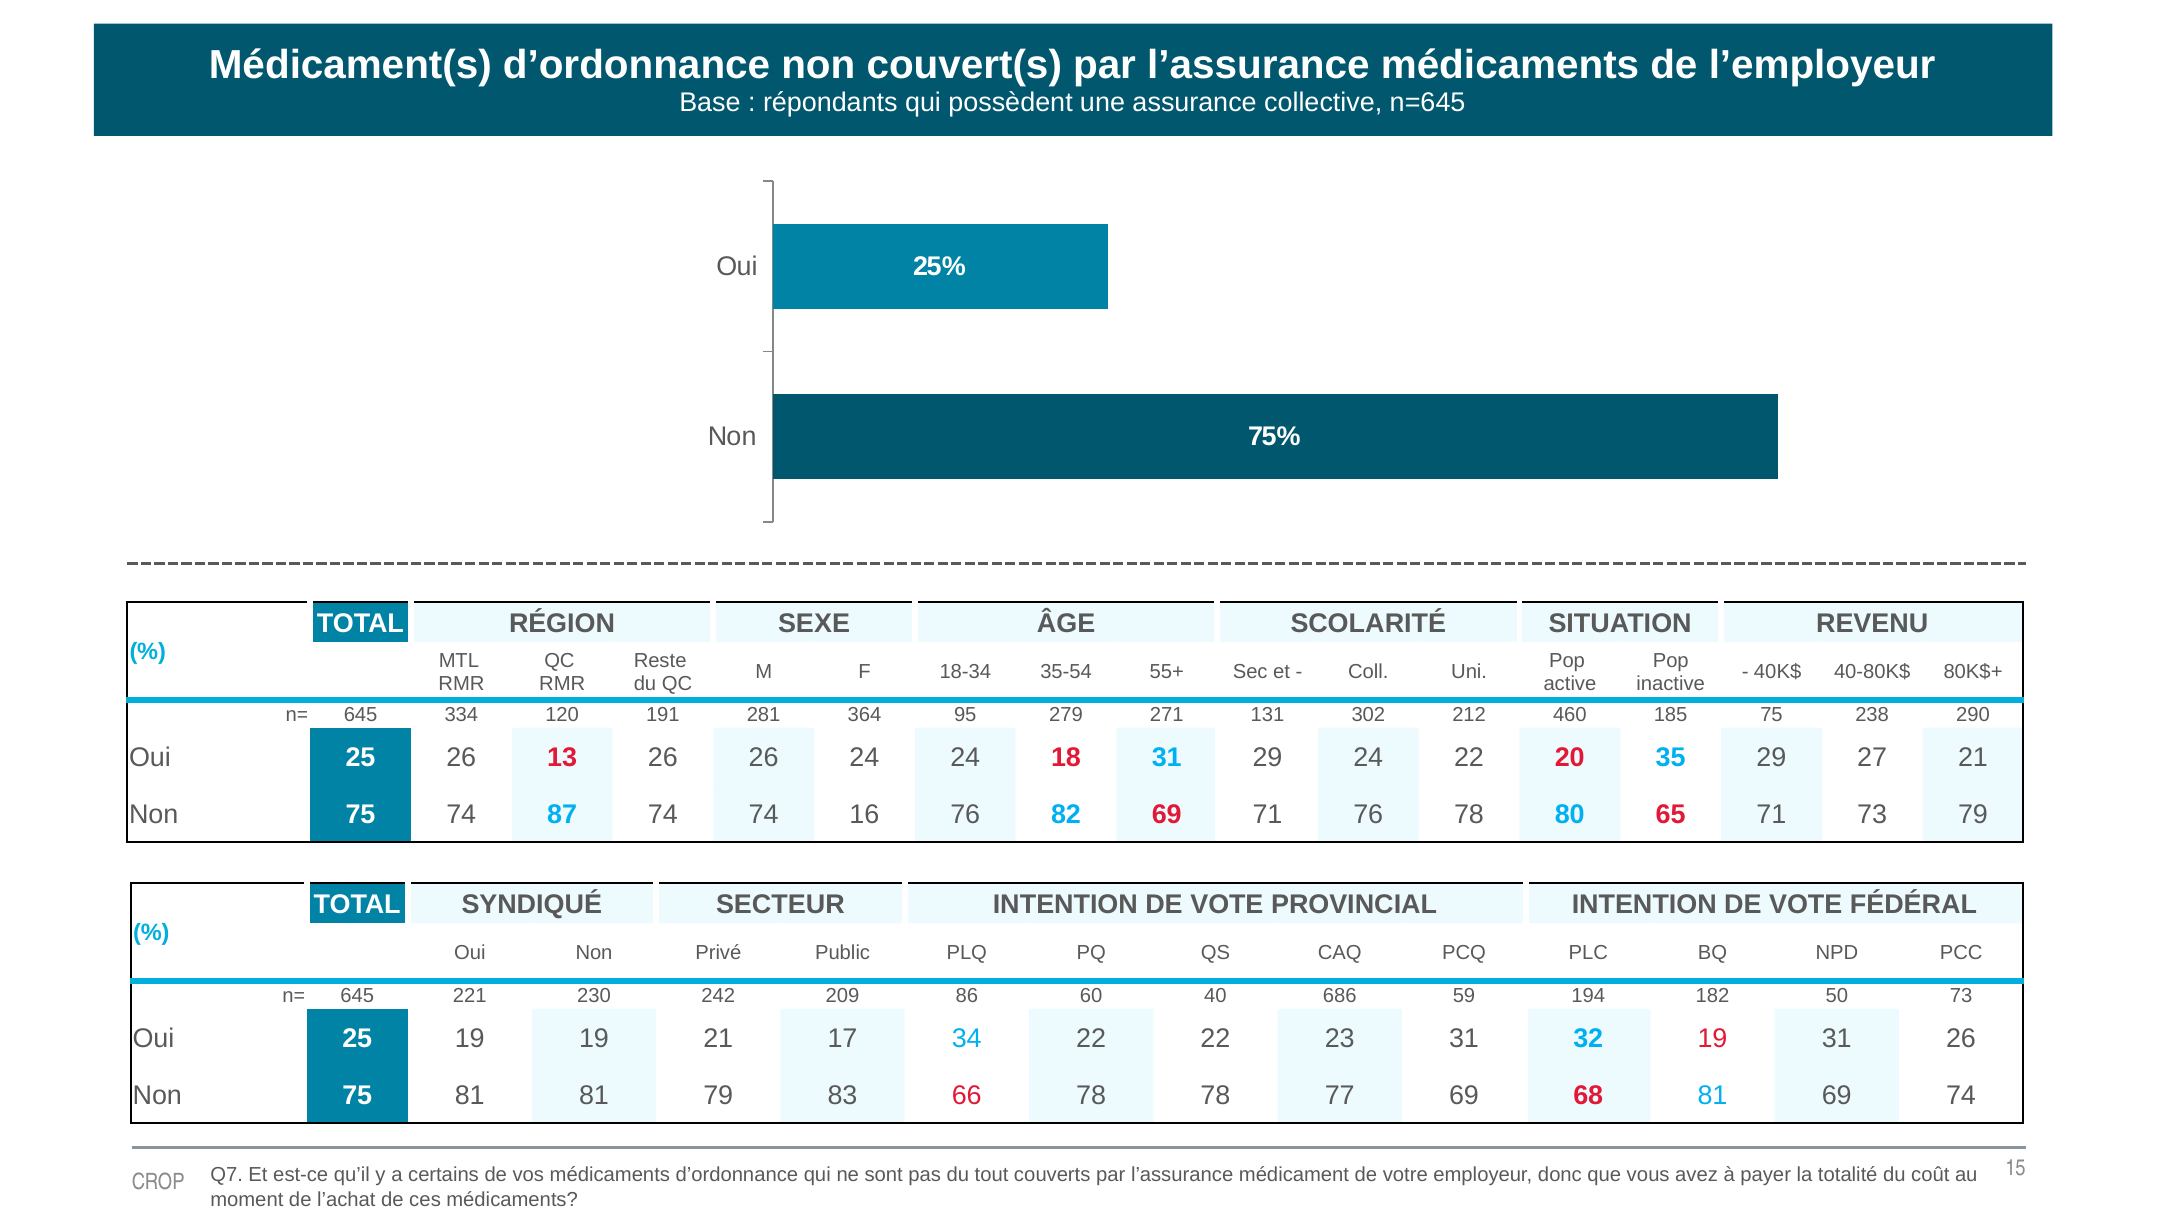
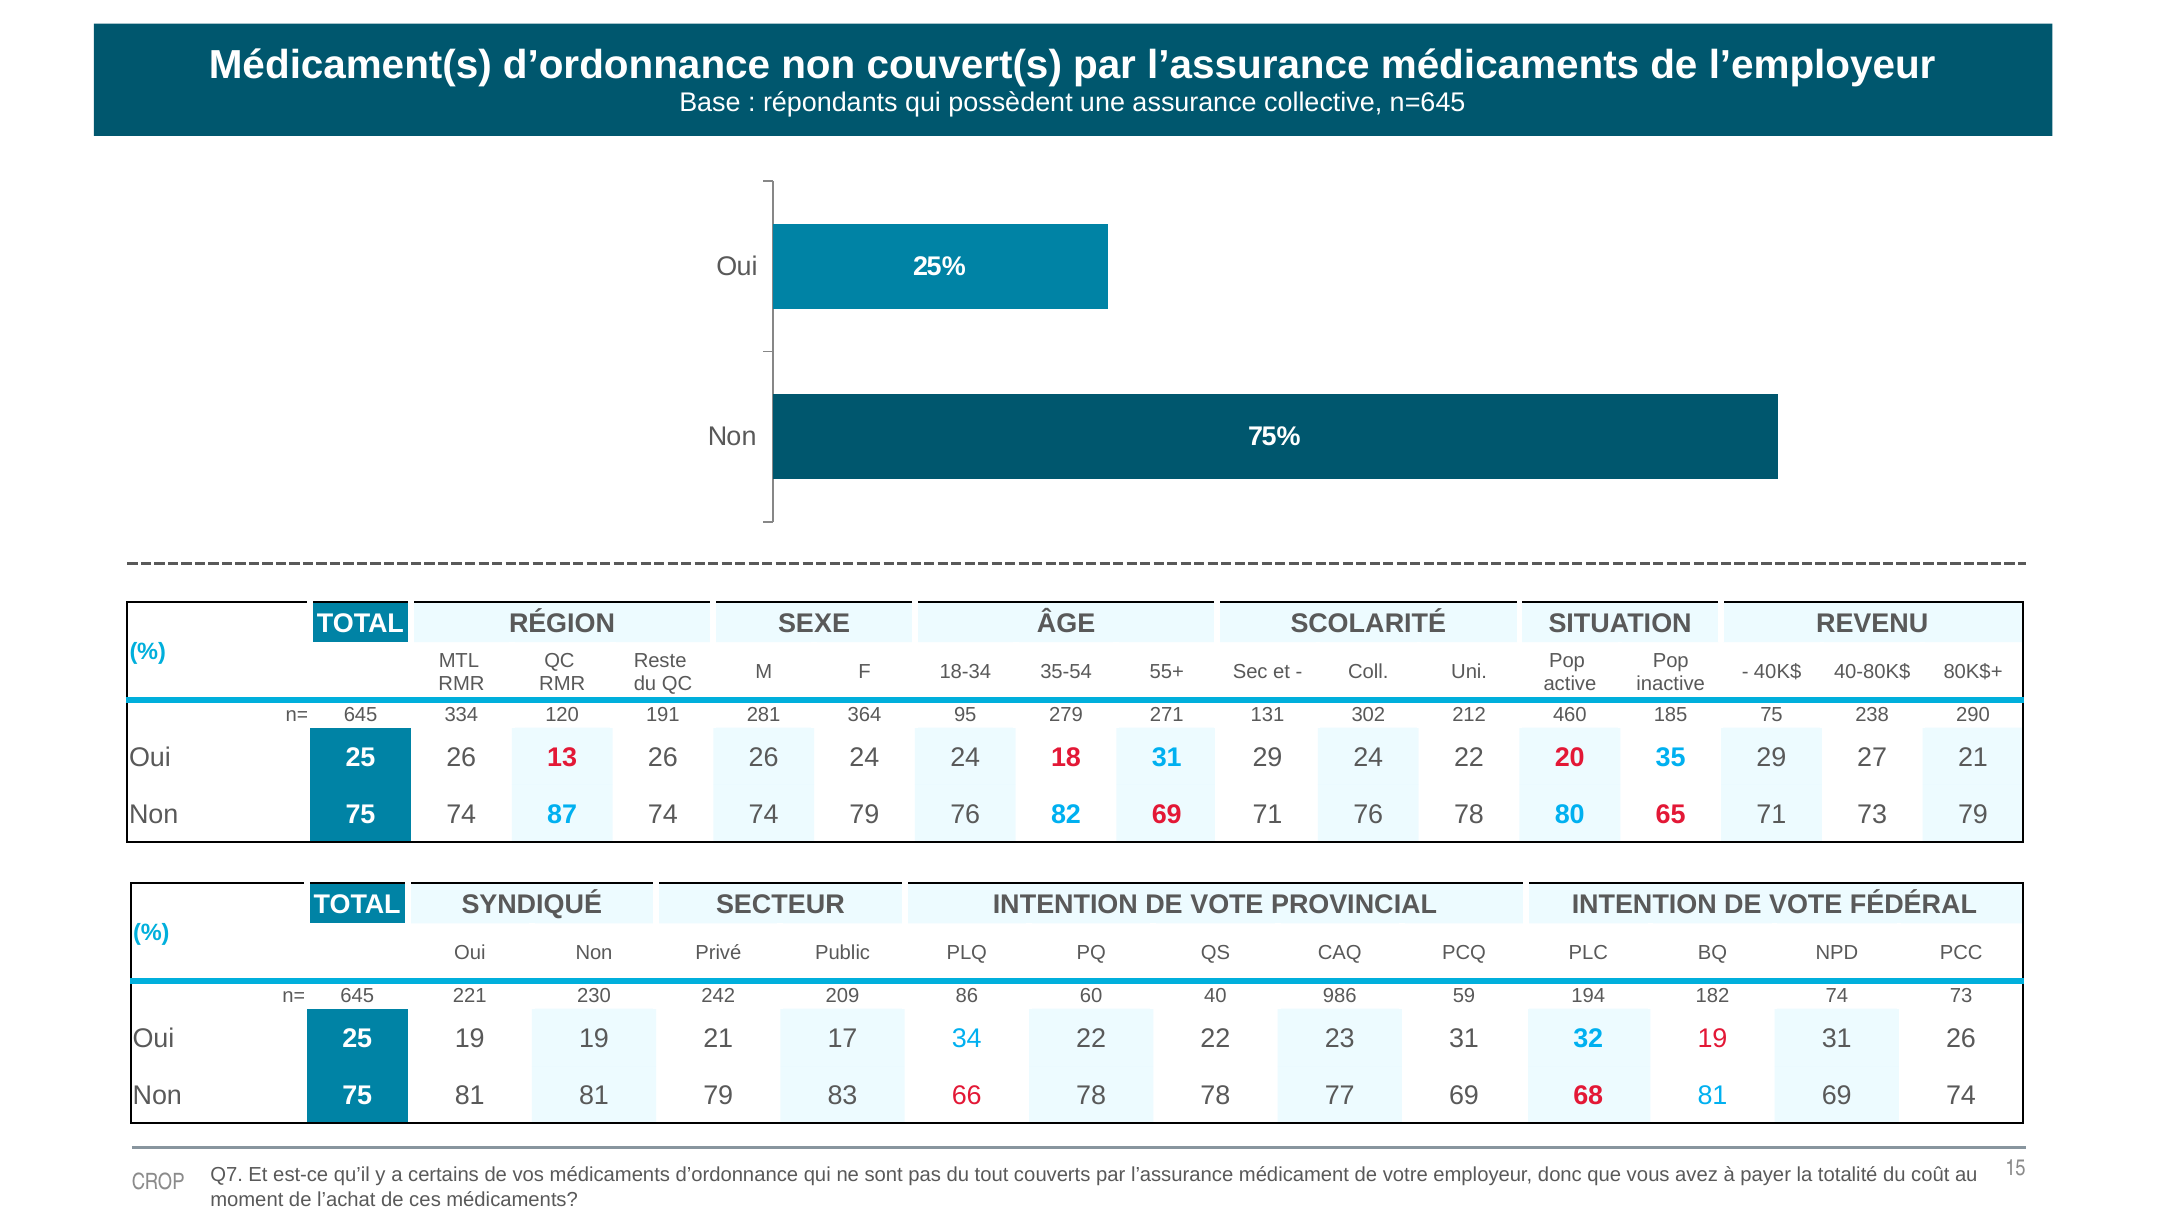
74 16: 16 -> 79
686: 686 -> 986
182 50: 50 -> 74
